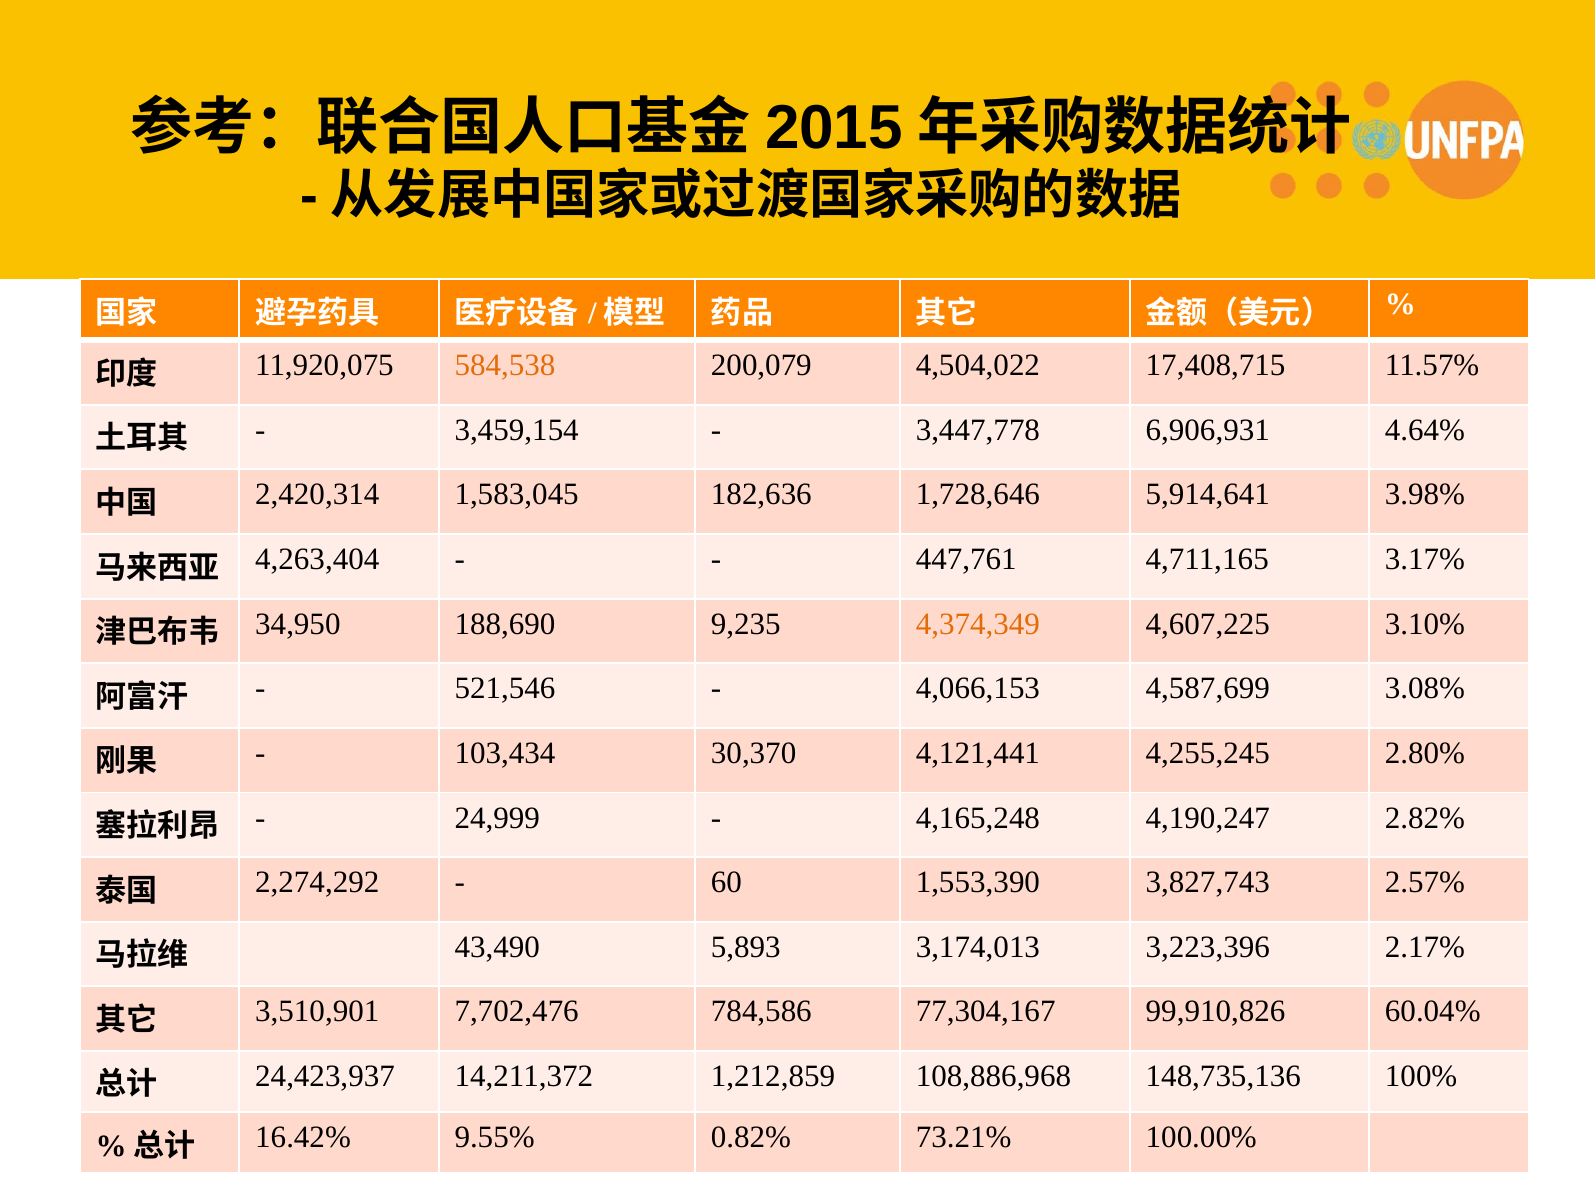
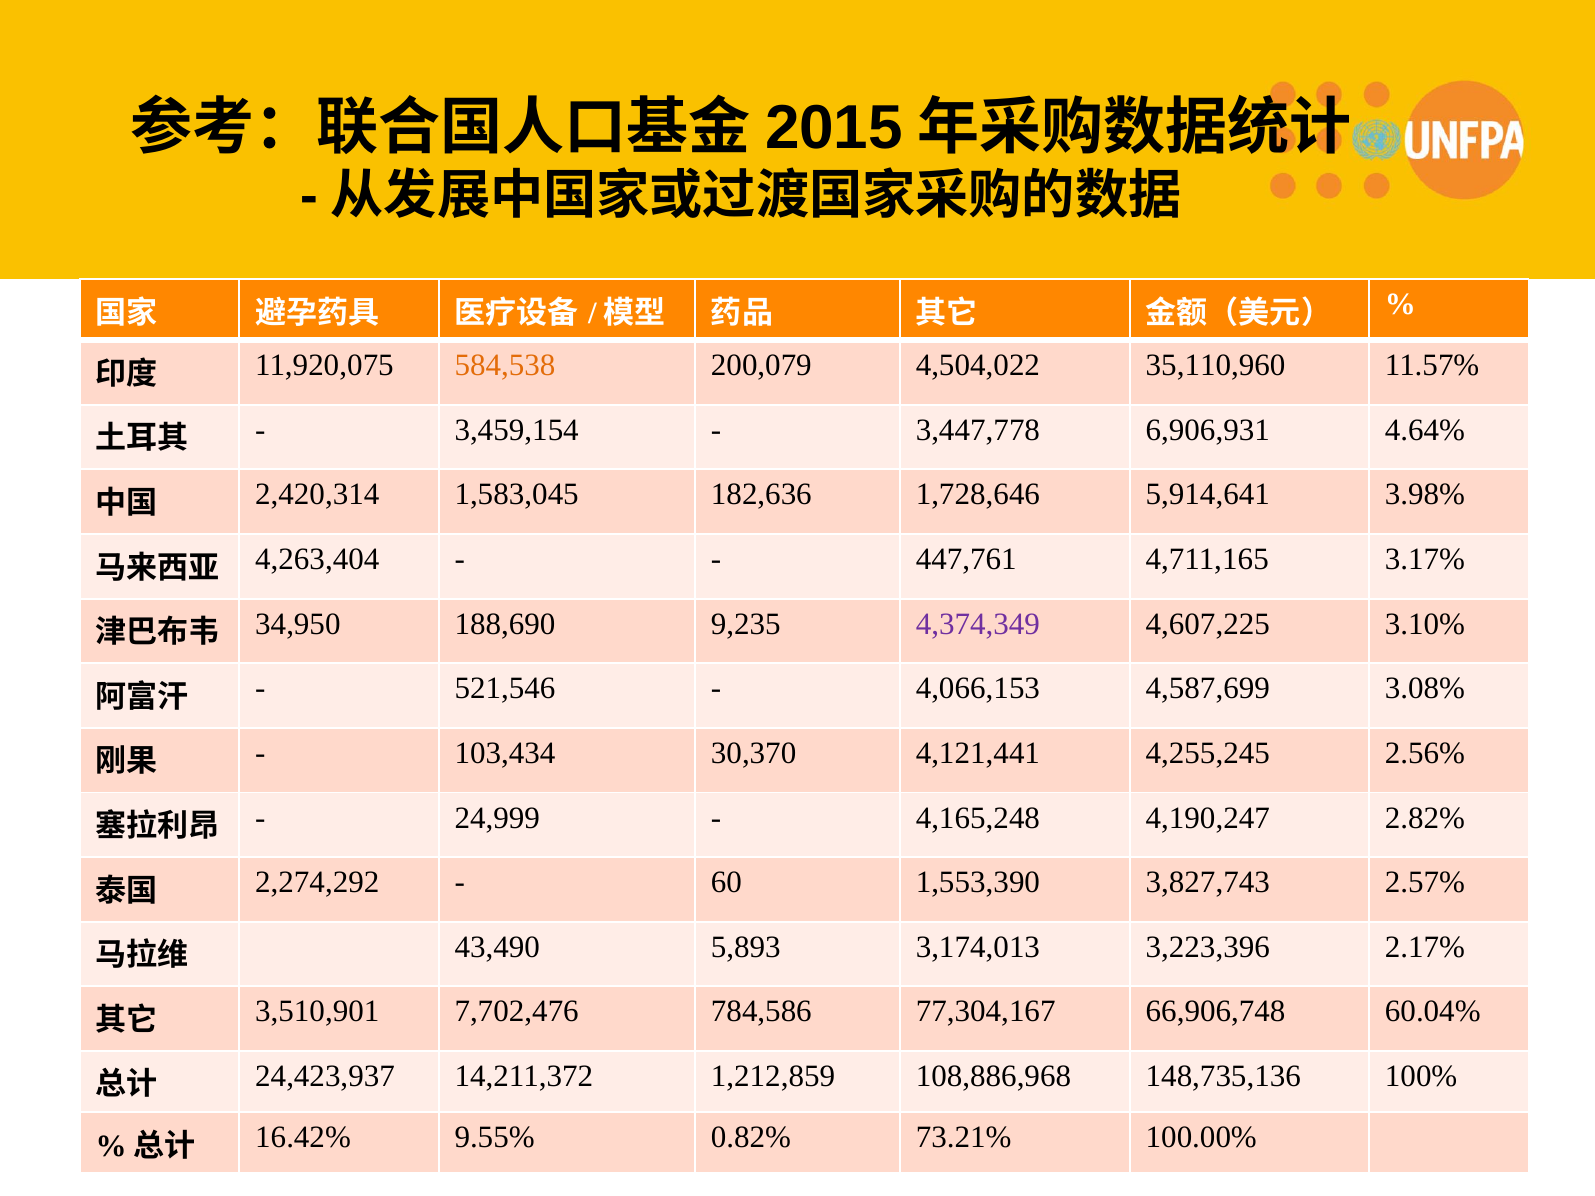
17,408,715: 17,408,715 -> 35,110,960
4,374,349 colour: orange -> purple
2.80%: 2.80% -> 2.56%
99,910,826: 99,910,826 -> 66,906,748
